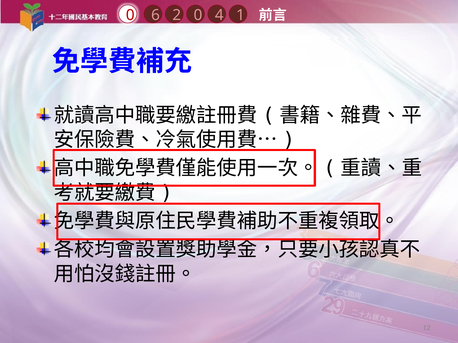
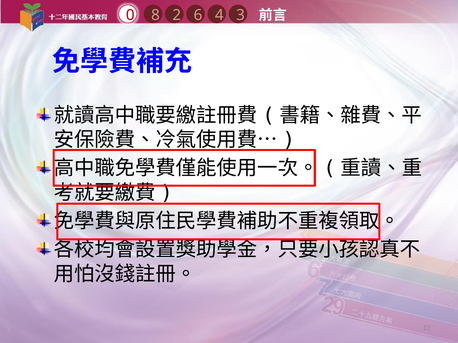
6: 6 -> 8
2 0: 0 -> 6
1: 1 -> 3
